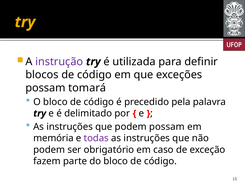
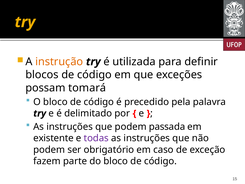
instrução colour: purple -> orange
podem possam: possam -> passada
memória: memória -> existente
